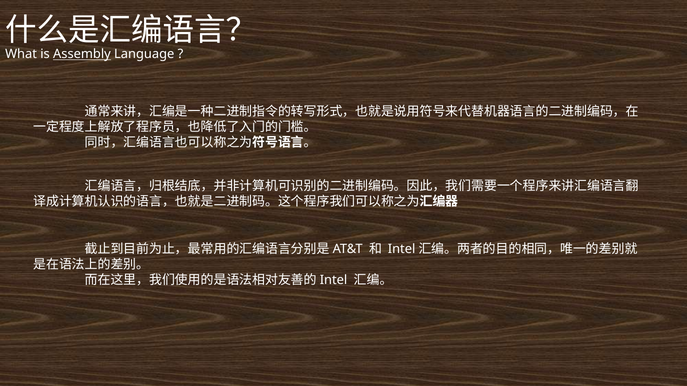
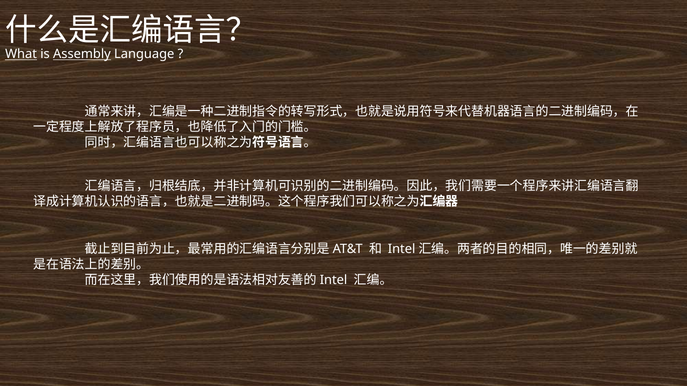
What underline: none -> present
